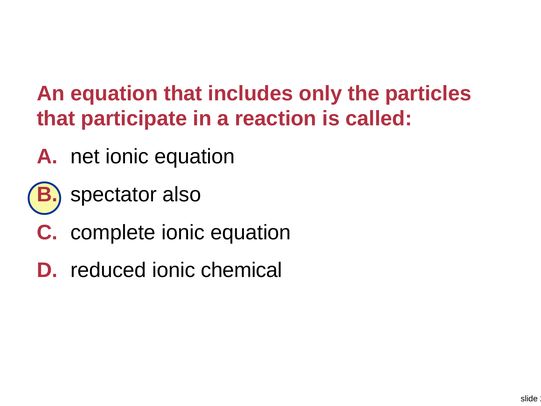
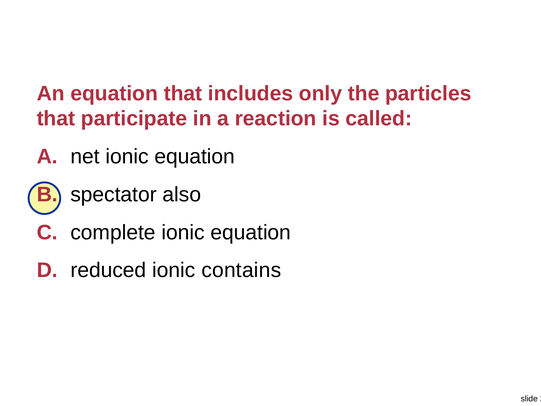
chemical: chemical -> contains
